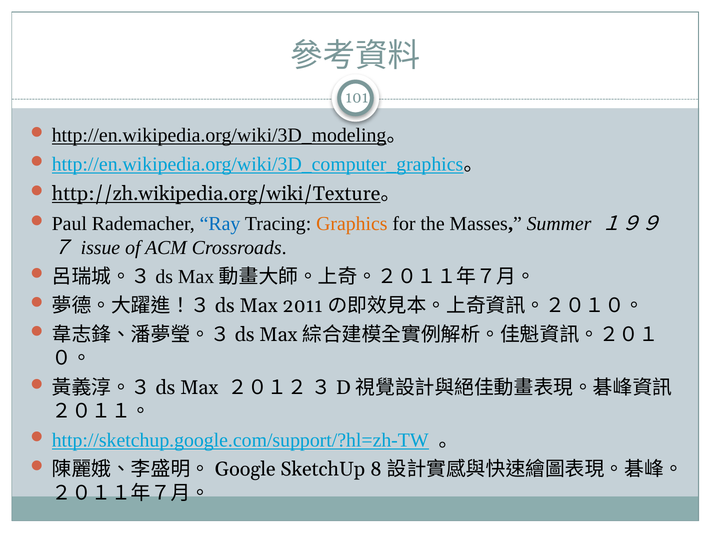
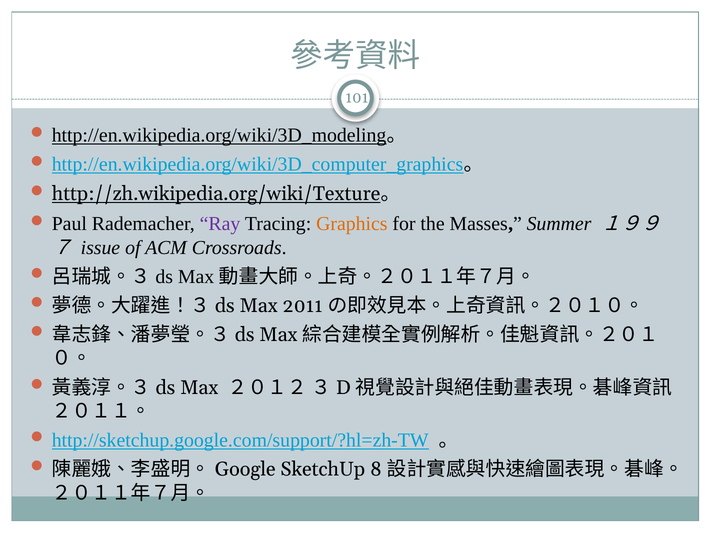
Ray colour: blue -> purple
